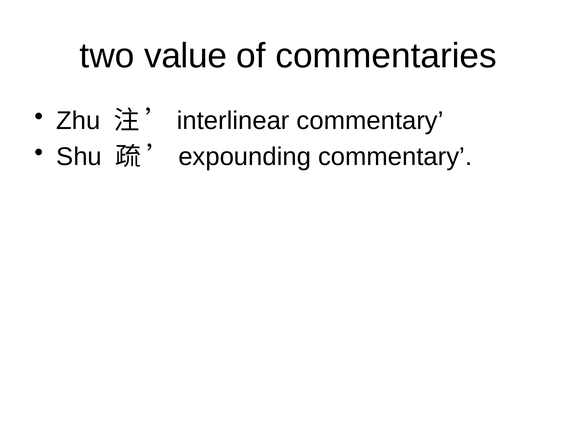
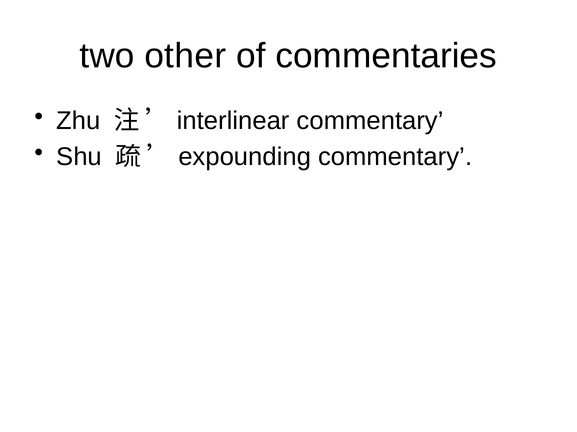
value: value -> other
